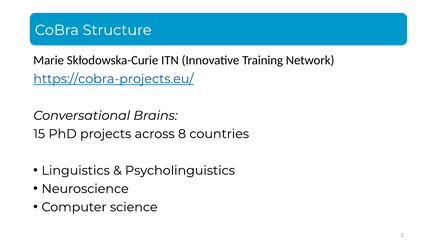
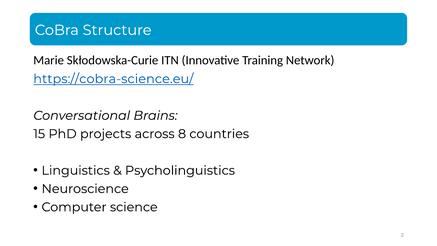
https://cobra-projects.eu/: https://cobra-projects.eu/ -> https://cobra-science.eu/
